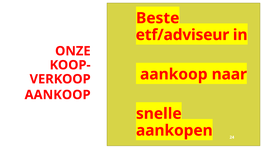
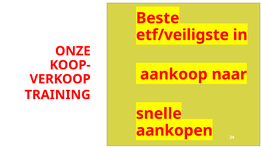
etf/adviseur: etf/adviseur -> etf/veiligste
AANKOOP at (58, 95): AANKOOP -> TRAINING
